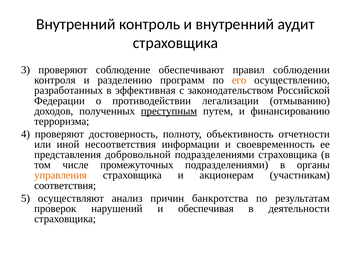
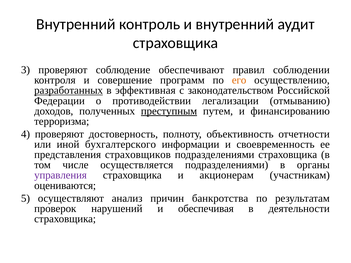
разделению: разделению -> совершение
разработанных underline: none -> present
несоответствия: несоответствия -> бухгалтерского
добровольной: добровольной -> страховщиков
промежуточных: промежуточных -> осуществляется
управления colour: orange -> purple
соответствия: соответствия -> оцениваются
